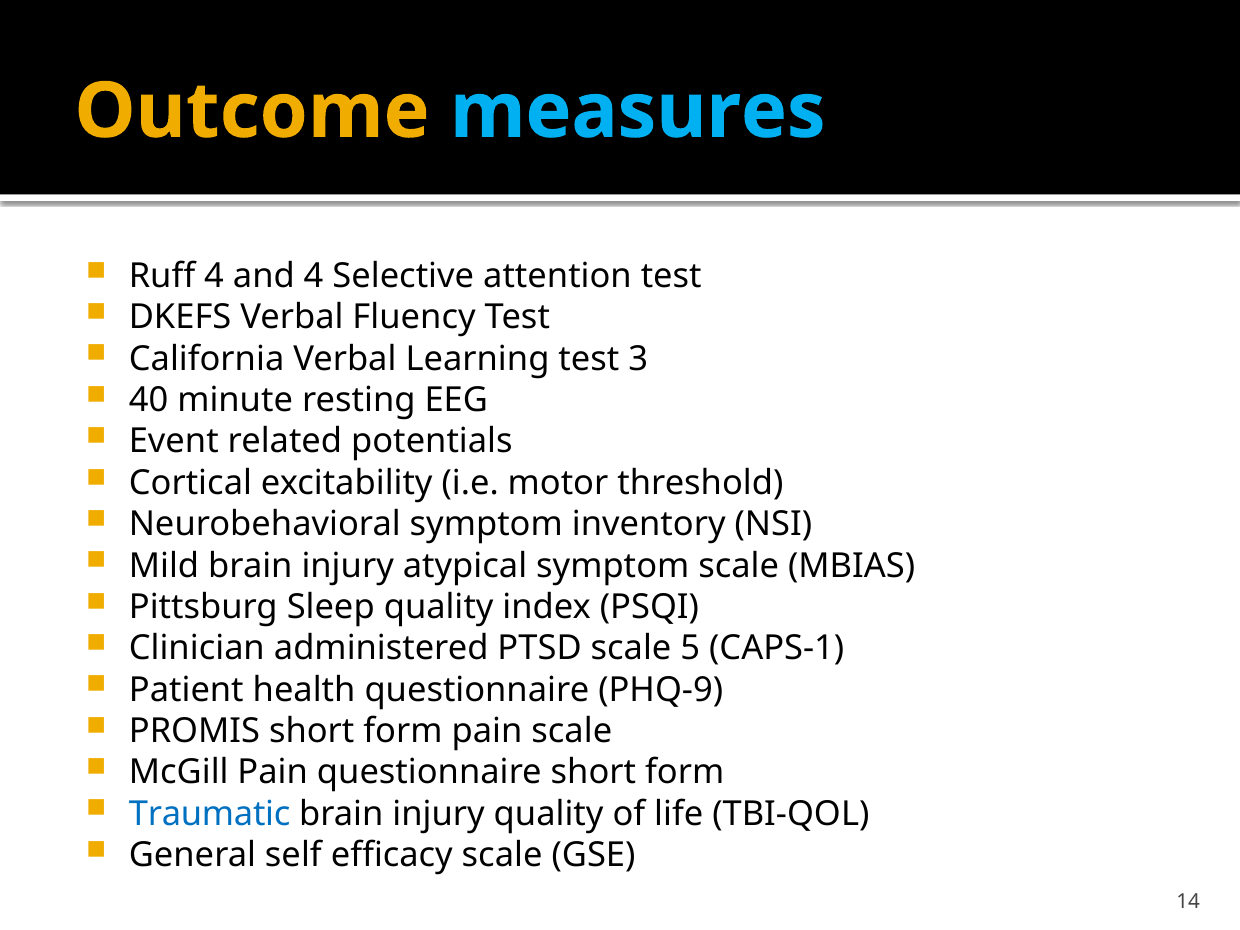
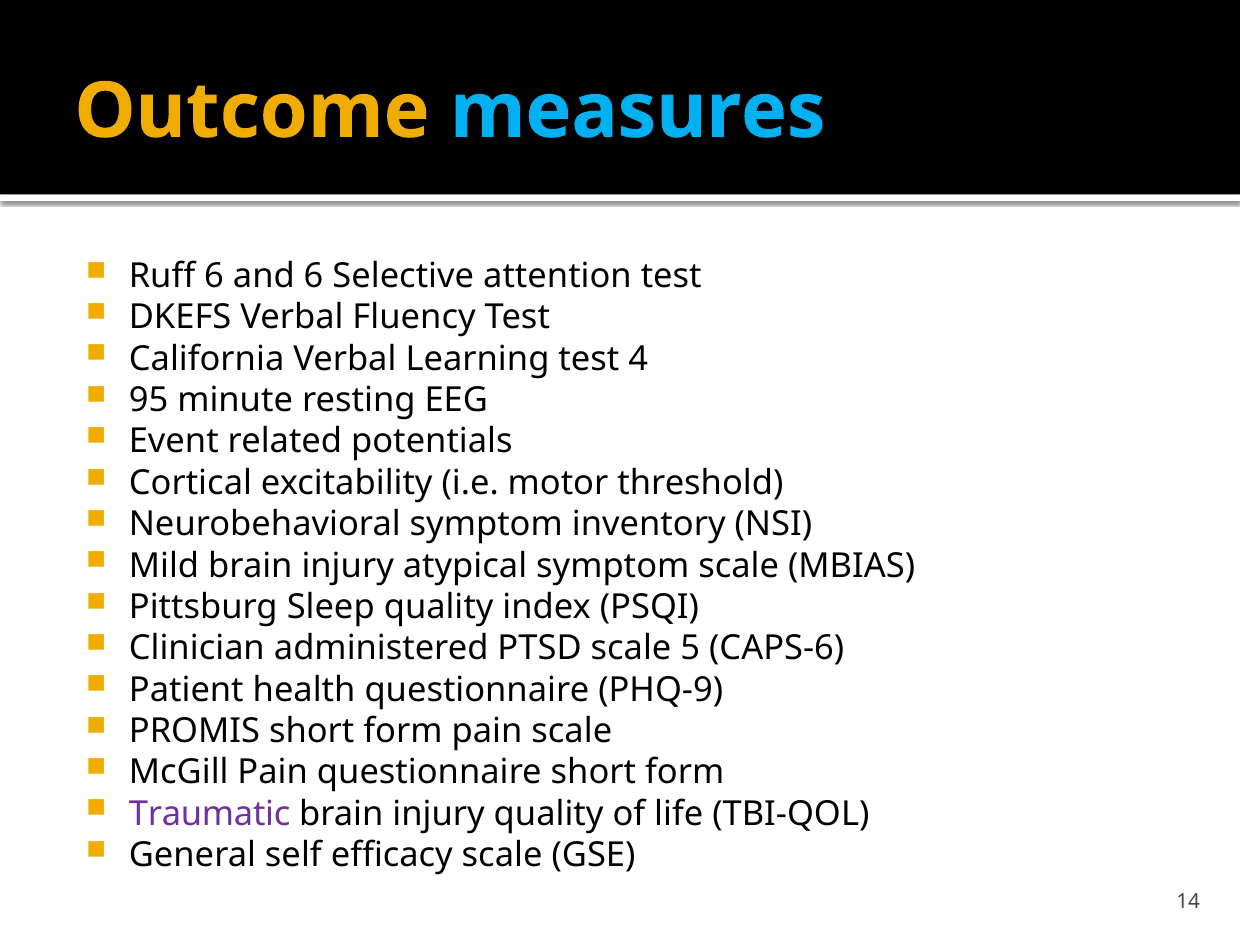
Ruff 4: 4 -> 6
and 4: 4 -> 6
3: 3 -> 4
40: 40 -> 95
CAPS-1: CAPS-1 -> CAPS-6
Traumatic colour: blue -> purple
